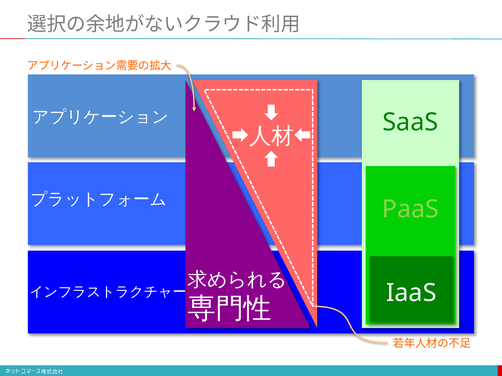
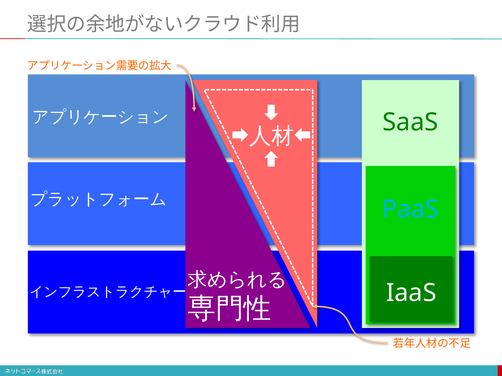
PaaS colour: light green -> light blue
